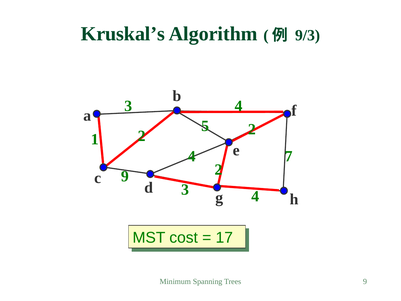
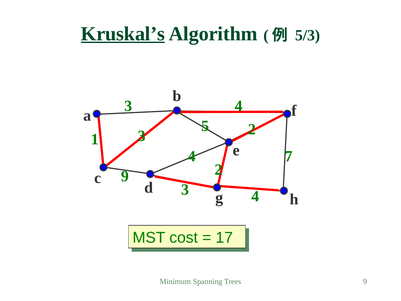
Kruskal’s underline: none -> present
9/3: 9/3 -> 5/3
1 2: 2 -> 3
